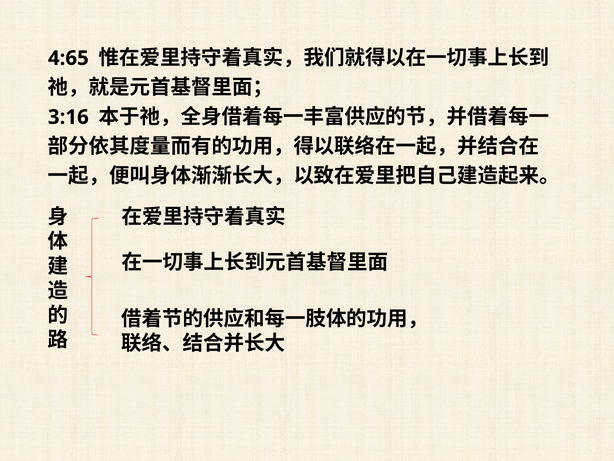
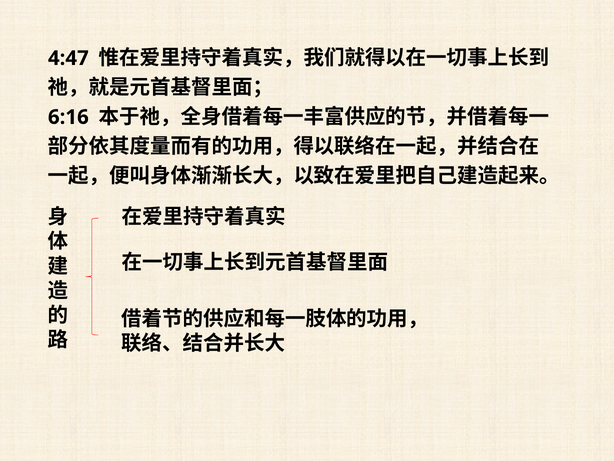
4:65: 4:65 -> 4:47
3:16: 3:16 -> 6:16
